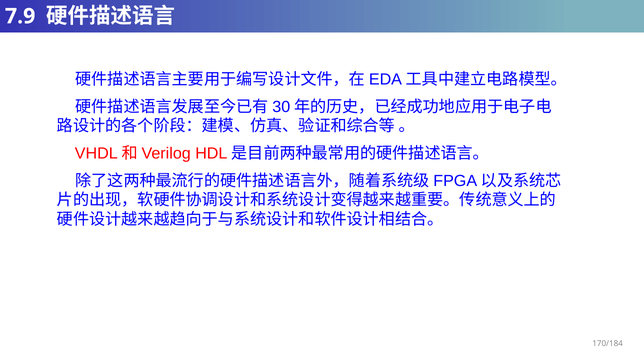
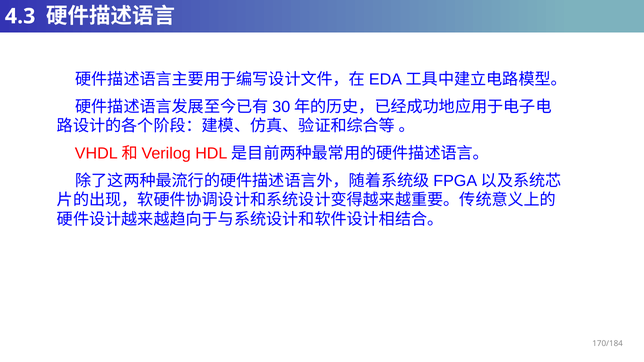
7.9: 7.9 -> 4.3
